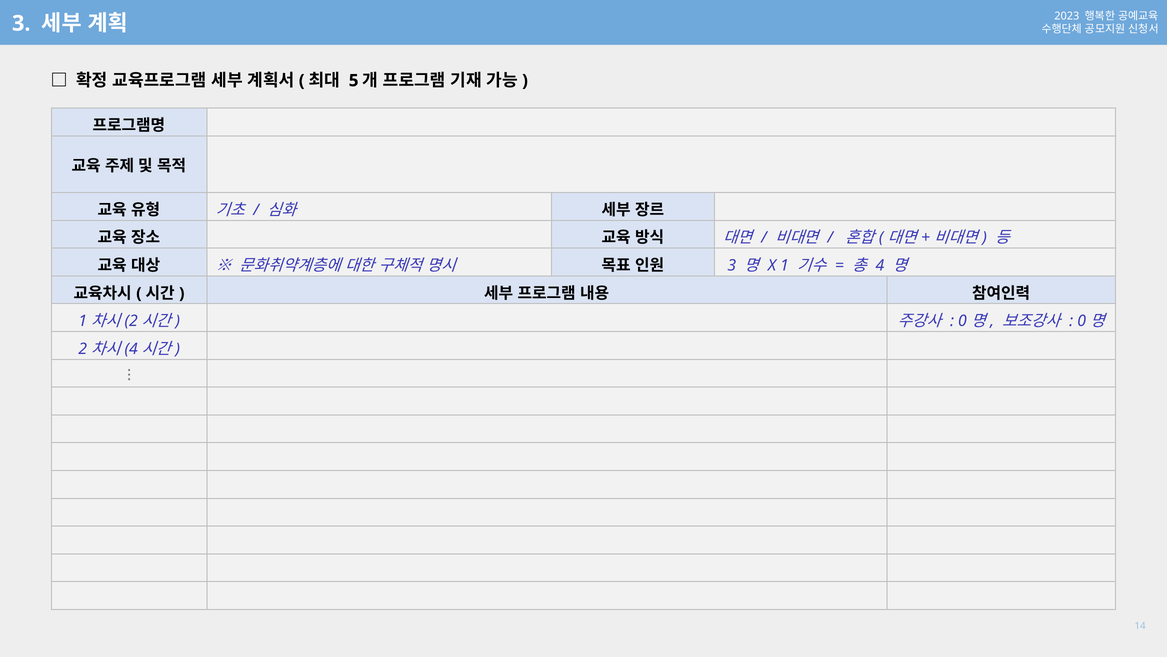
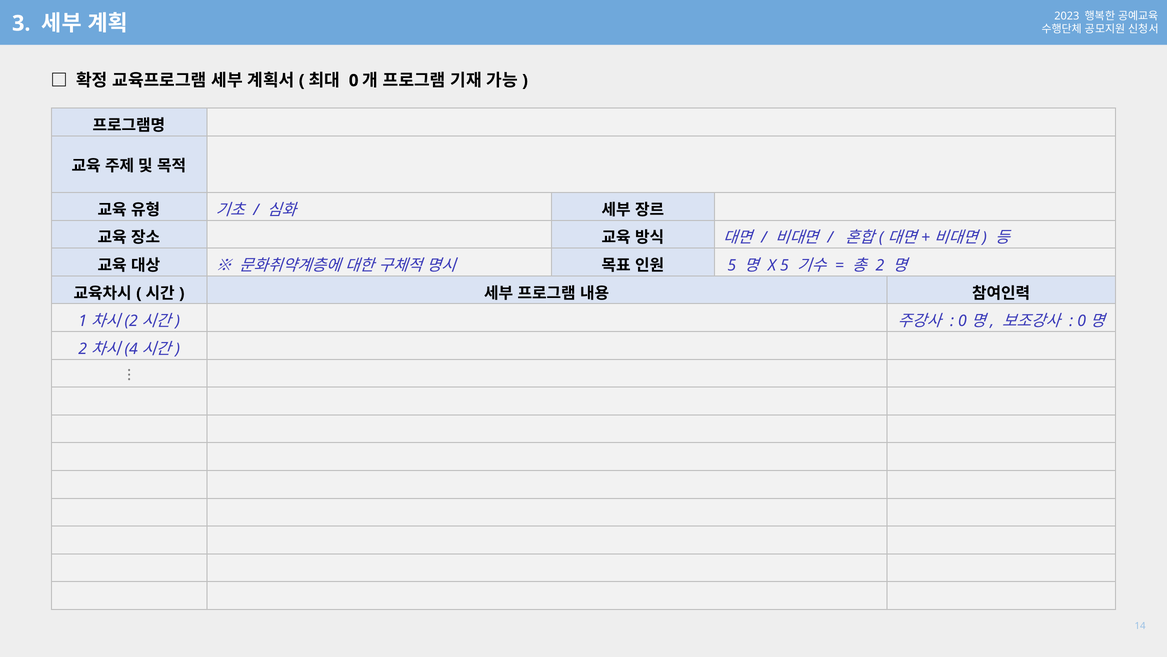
5: 5 -> 0
3 at (732, 265): 3 -> 5
X 1: 1 -> 5
4: 4 -> 2
